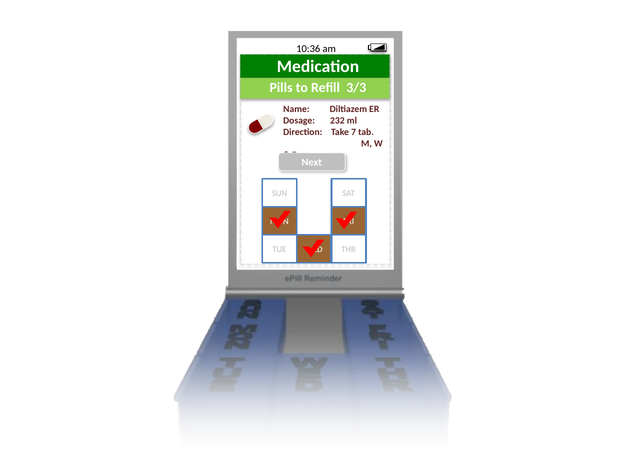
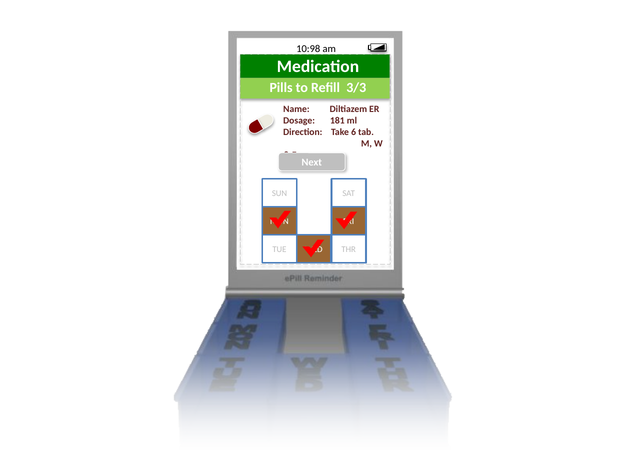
10:36: 10:36 -> 10:98
232: 232 -> 181
7: 7 -> 6
